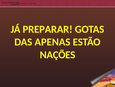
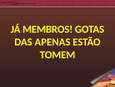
PREPARAR: PREPARAR -> MEMBROS
NAÇÕES: NAÇÕES -> TOMEM
